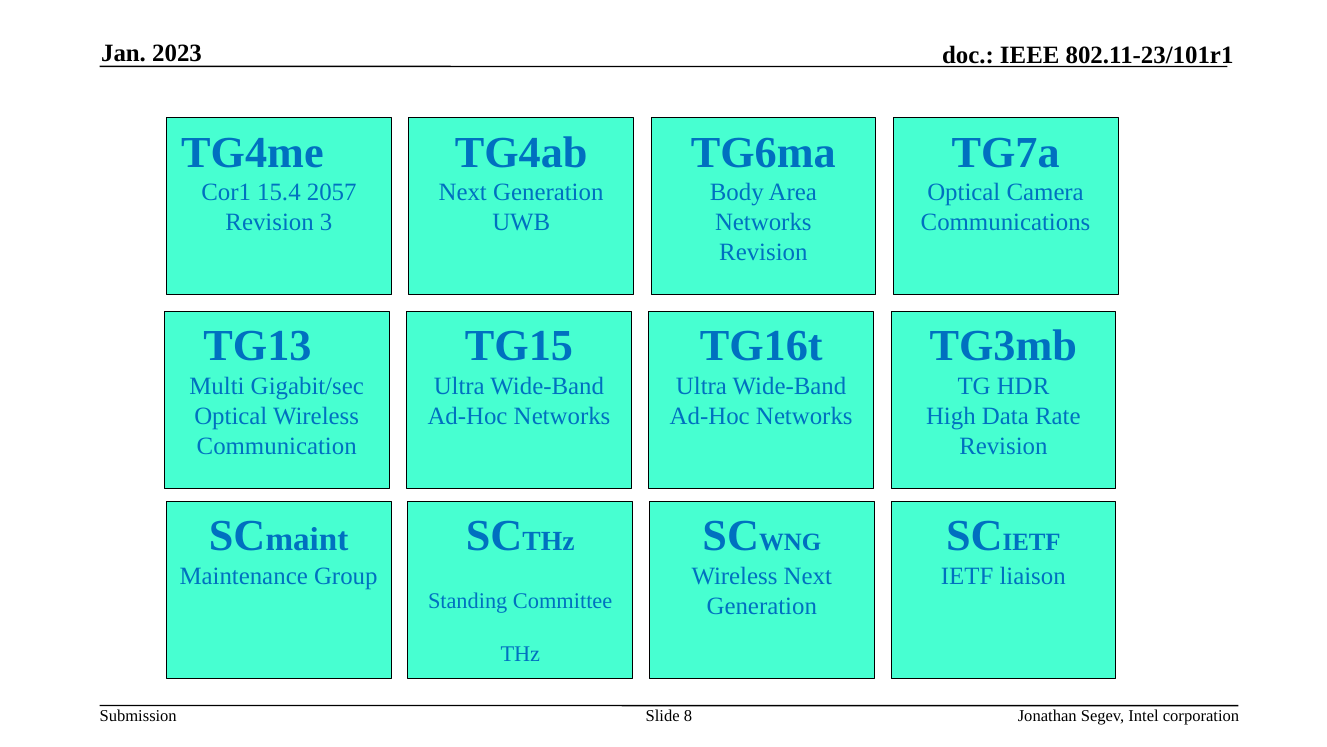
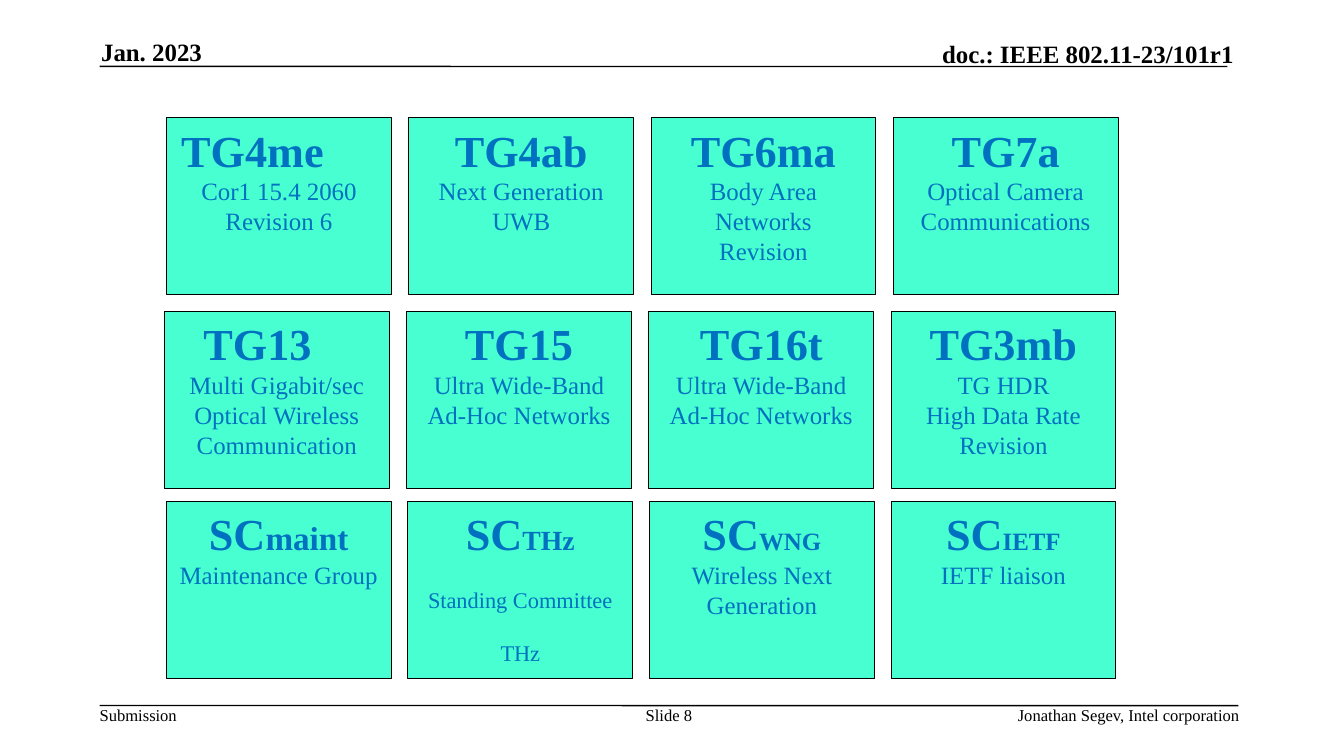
2057: 2057 -> 2060
3: 3 -> 6
